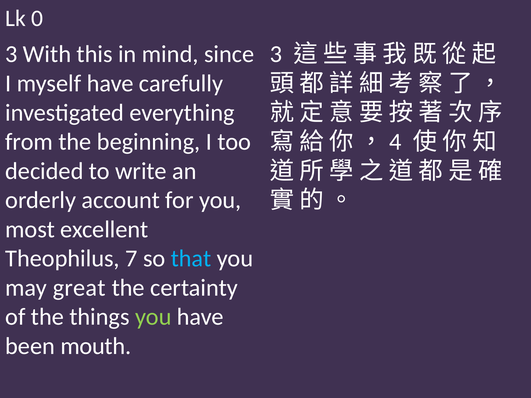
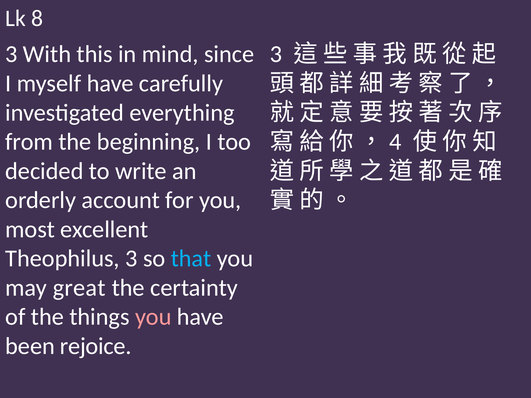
0: 0 -> 8
Theophilus 7: 7 -> 3
you at (153, 317) colour: light green -> pink
mouth: mouth -> rejoice
